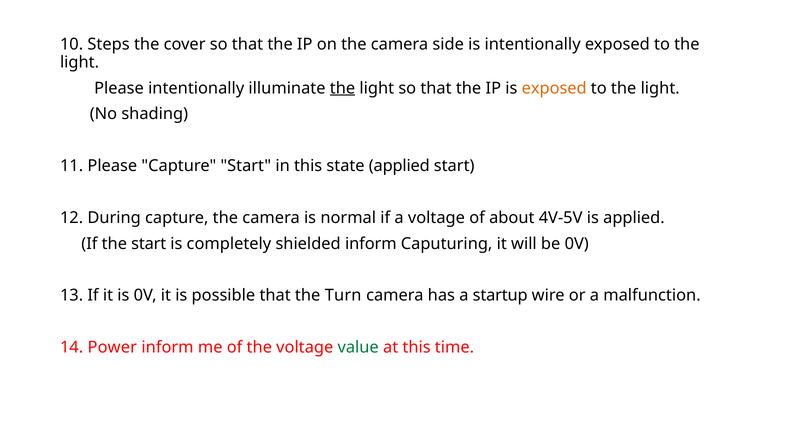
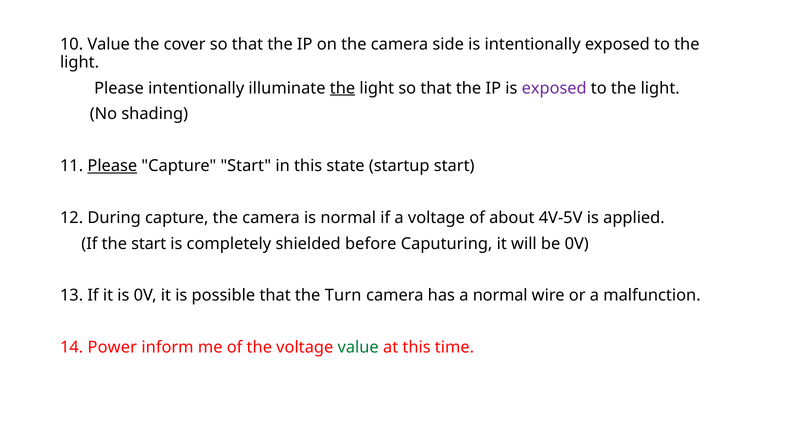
10 Steps: Steps -> Value
exposed at (554, 88) colour: orange -> purple
Please at (112, 166) underline: none -> present
state applied: applied -> startup
shielded inform: inform -> before
a startup: startup -> normal
